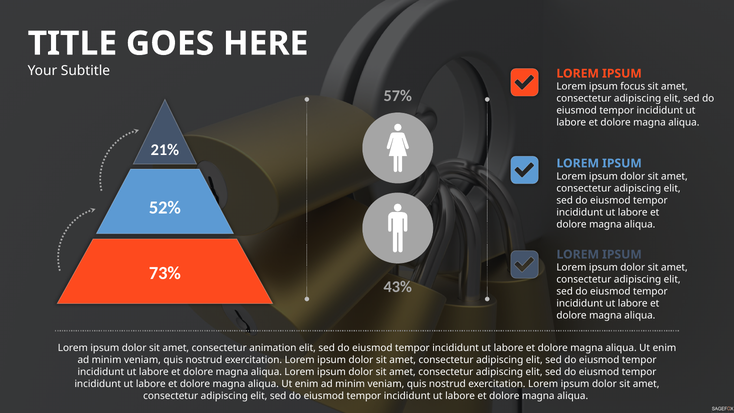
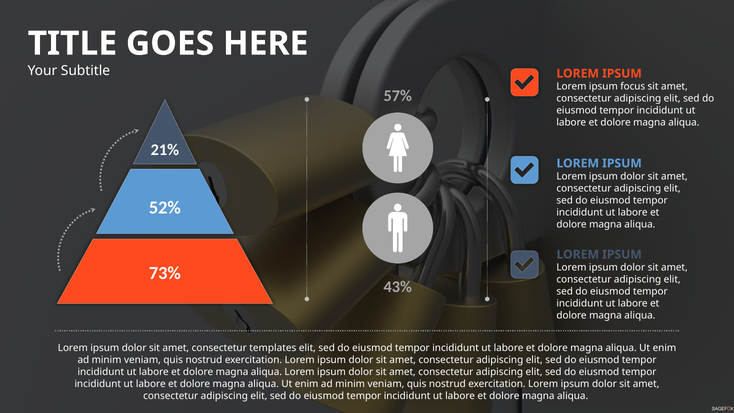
animation: animation -> templates
